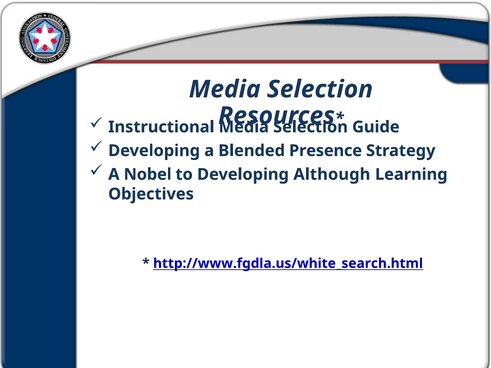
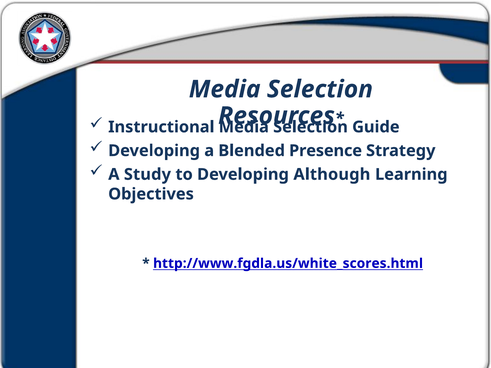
Nobel: Nobel -> Study
http://www.fgdla.us/white_search.html: http://www.fgdla.us/white_search.html -> http://www.fgdla.us/white_scores.html
